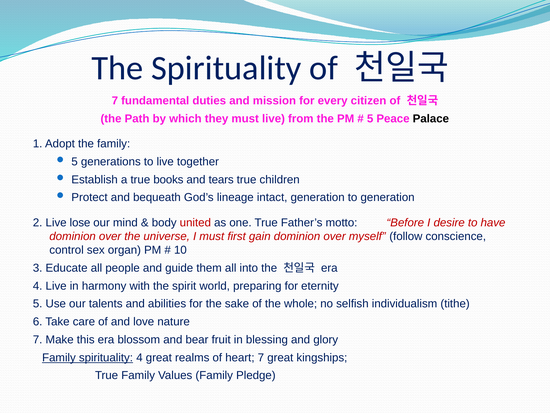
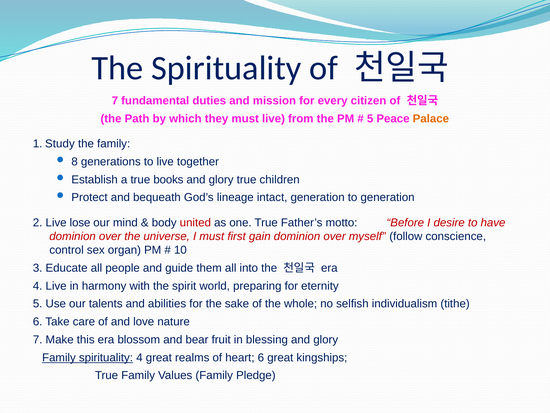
Palace colour: black -> orange
Adopt: Adopt -> Study
5 at (75, 161): 5 -> 8
tears at (221, 179): tears -> glory
heart 7: 7 -> 6
